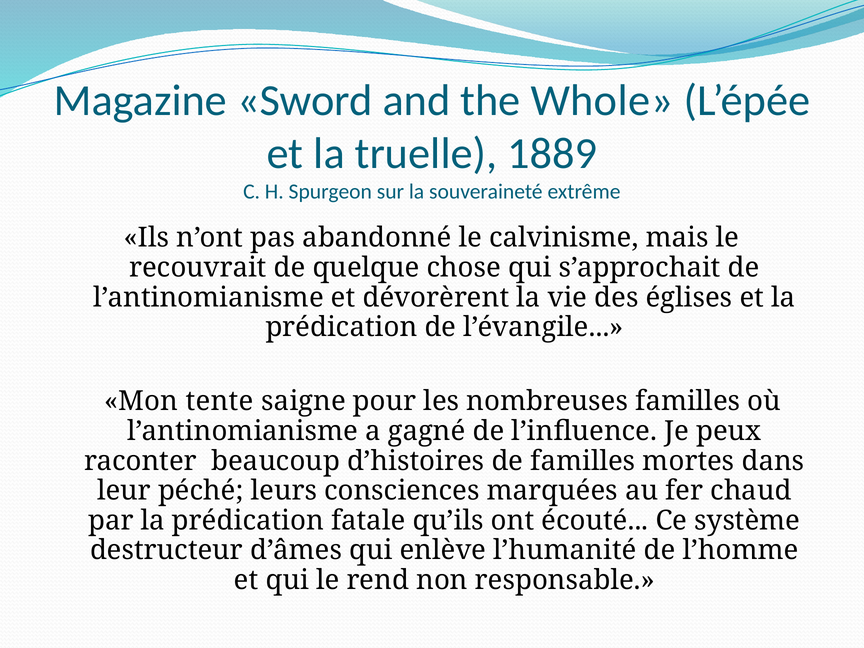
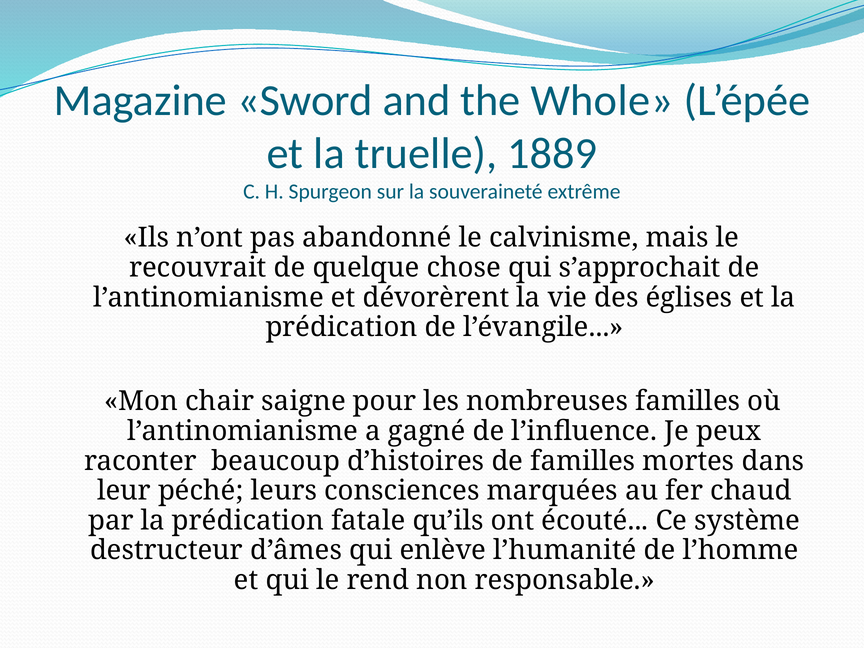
tente: tente -> chair
